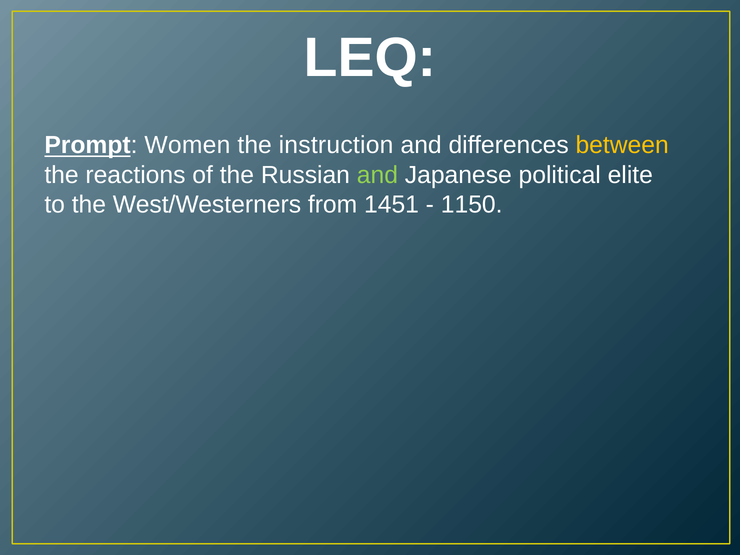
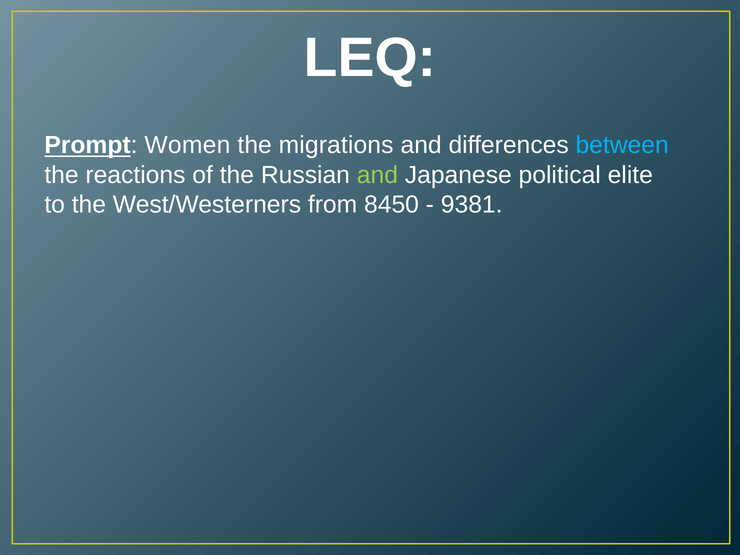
instruction: instruction -> migrations
between colour: yellow -> light blue
1451: 1451 -> 8450
1150: 1150 -> 9381
